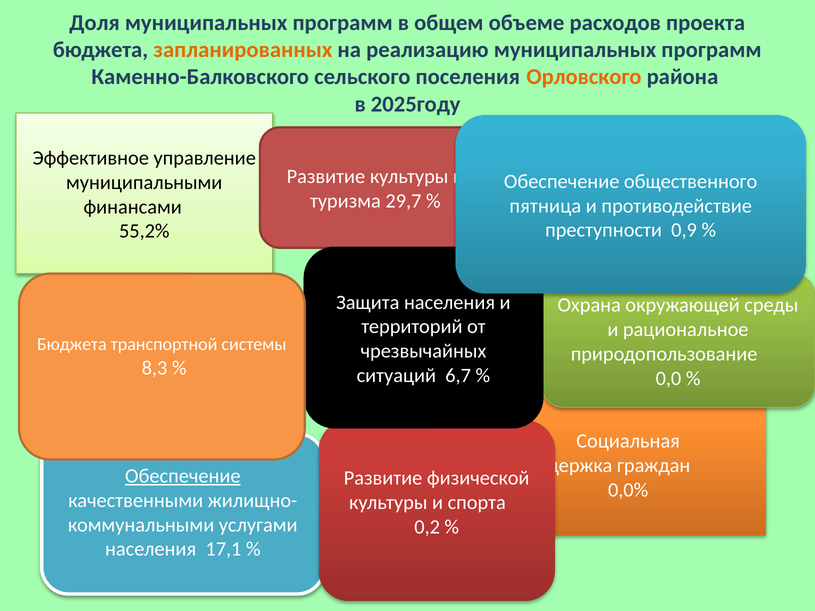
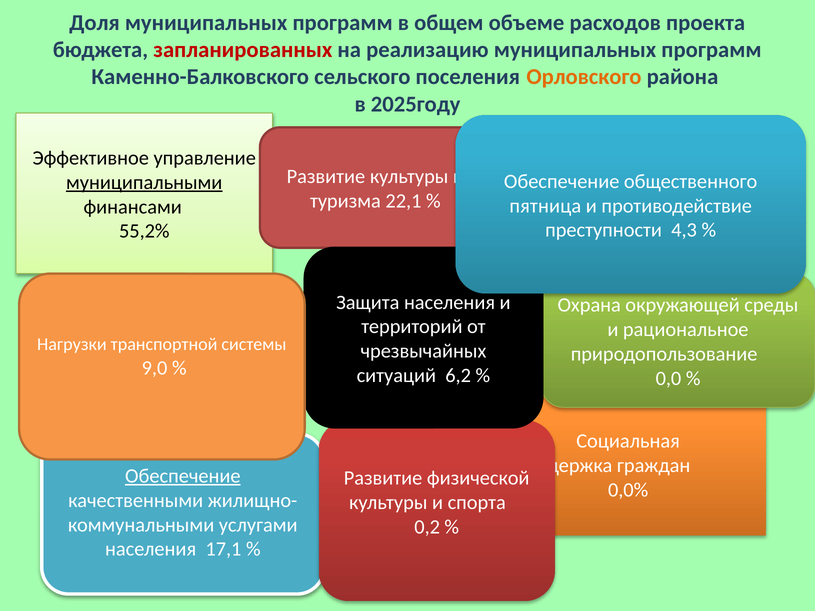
запланированных colour: orange -> red
муниципальными underline: none -> present
29,7: 29,7 -> 22,1
0,9: 0,9 -> 4,3
Бюджета at (72, 344): Бюджета -> Нагрузки
8,3: 8,3 -> 9,0
6,7: 6,7 -> 6,2
